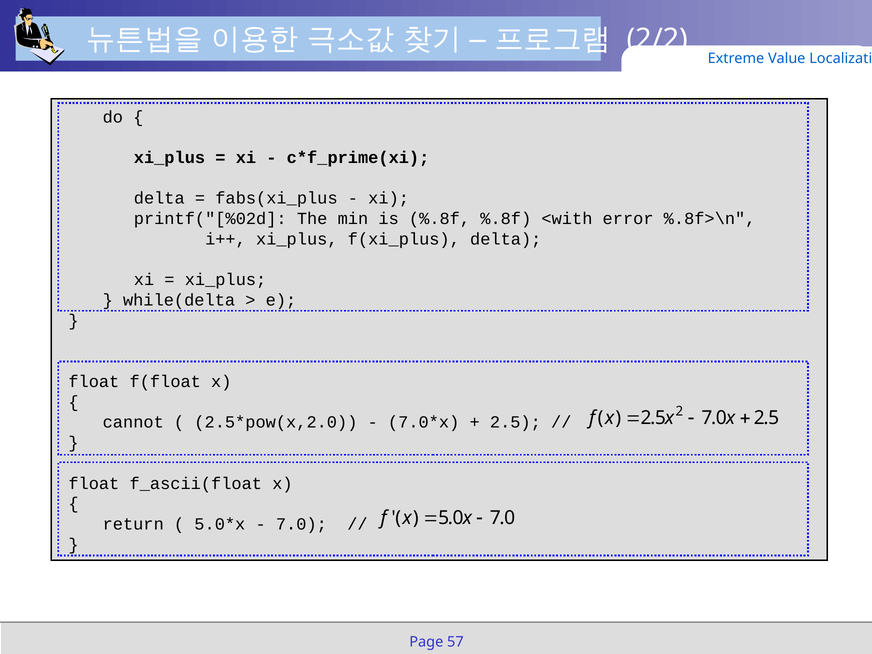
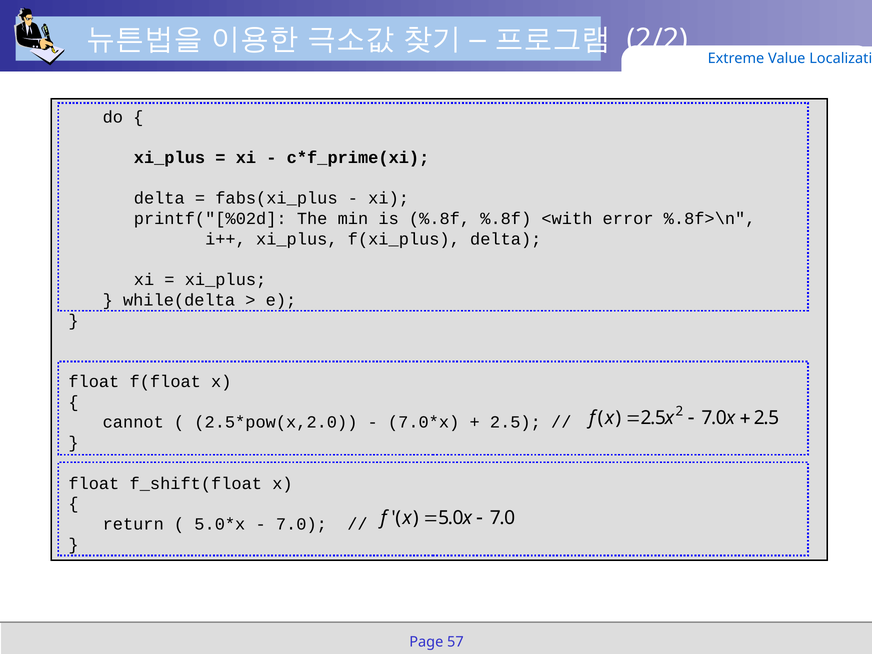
f_ascii(float: f_ascii(float -> f_shift(float
